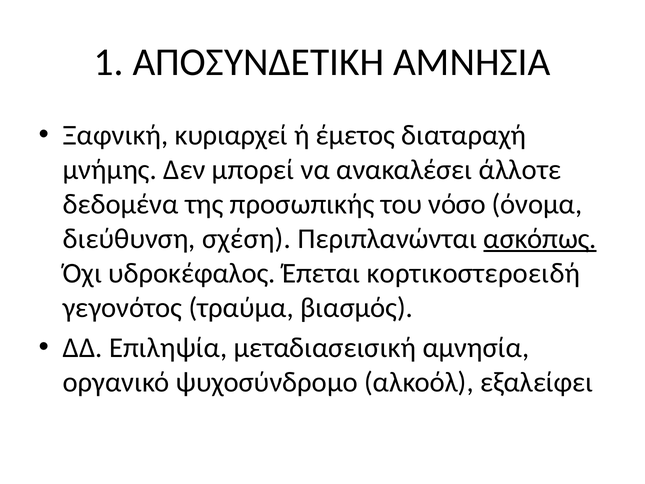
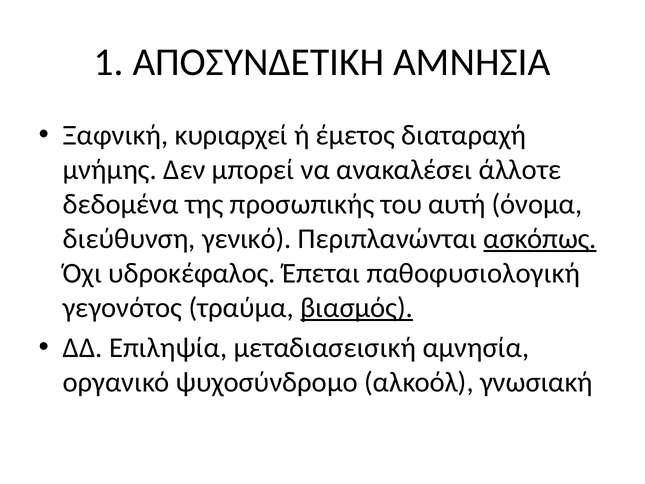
νόσο: νόσο -> αυτή
σχέση: σχέση -> γενικό
κορτικοστεροειδή: κορτικοστεροειδή -> παθοφυσιολογική
βιασμός underline: none -> present
εξαλείφει: εξαλείφει -> γνωσιακή
